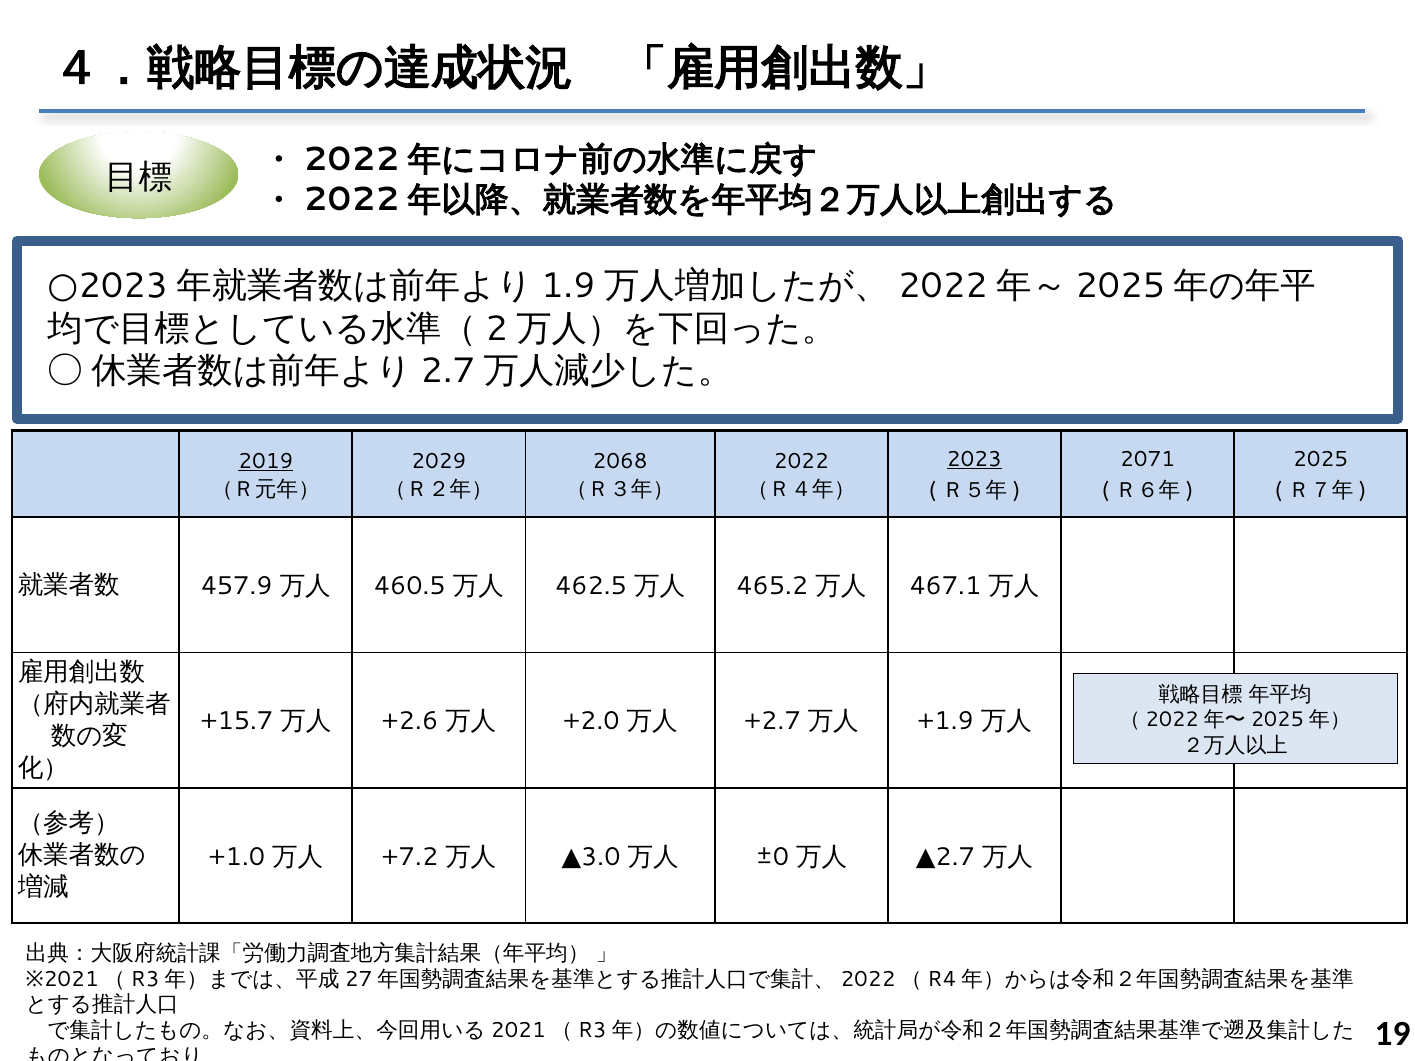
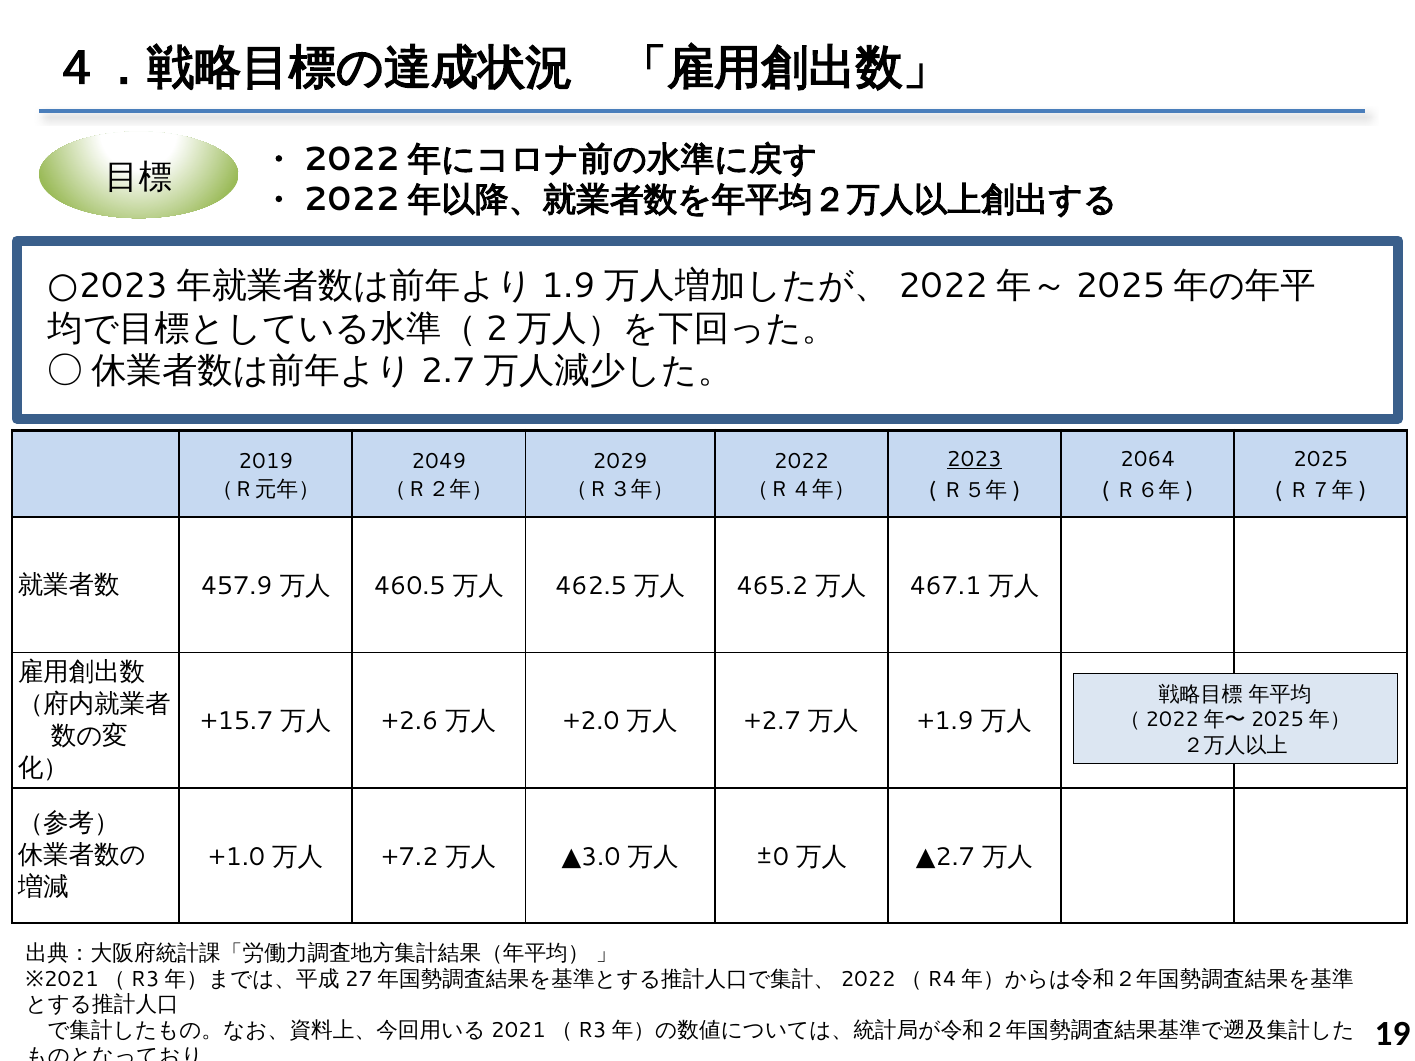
2071: 2071 -> 2064
2019 underline: present -> none
2029: 2029 -> 2049
2068: 2068 -> 2029
